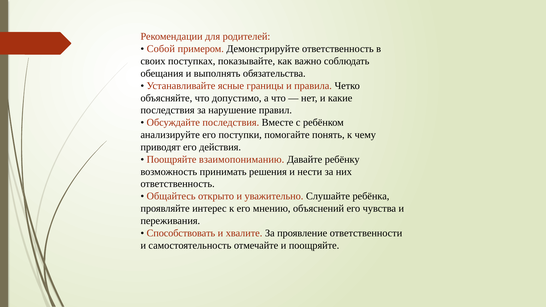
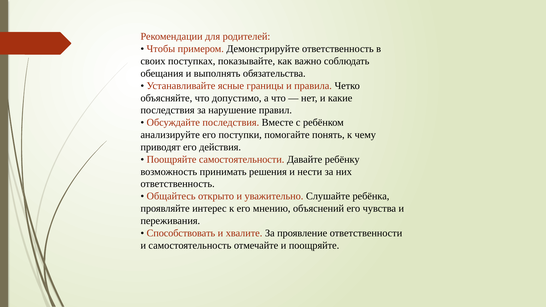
Собой: Собой -> Чтобы
взаимопониманию: взаимопониманию -> самостоятельности
